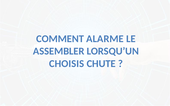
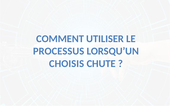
ALARME: ALARME -> UTILISER
ASSEMBLER: ASSEMBLER -> PROCESSUS
